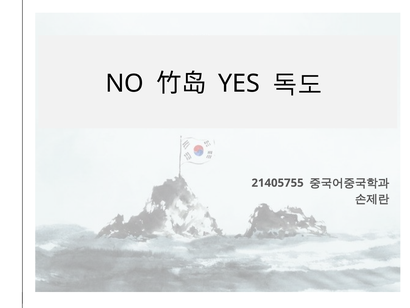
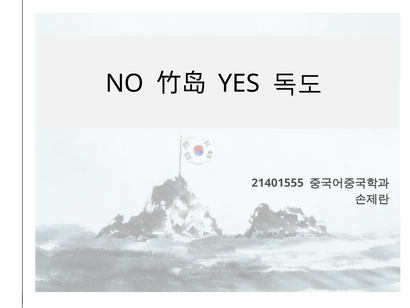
21405755: 21405755 -> 21401555
